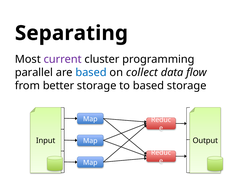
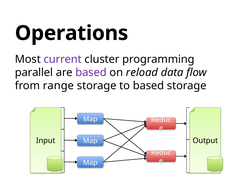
Separating: Separating -> Operations
based at (91, 73) colour: blue -> purple
collect: collect -> reload
better: better -> range
